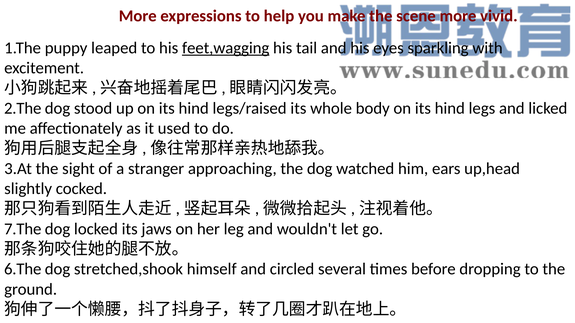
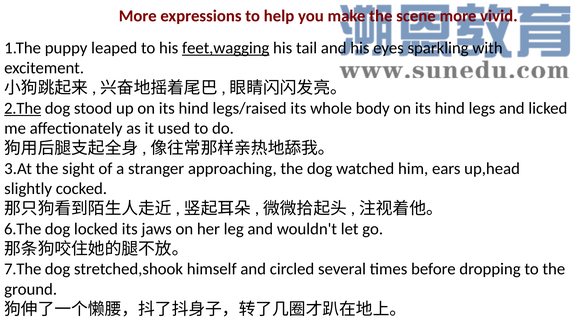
2.The underline: none -> present
7.The: 7.The -> 6.The
6.The: 6.The -> 7.The
